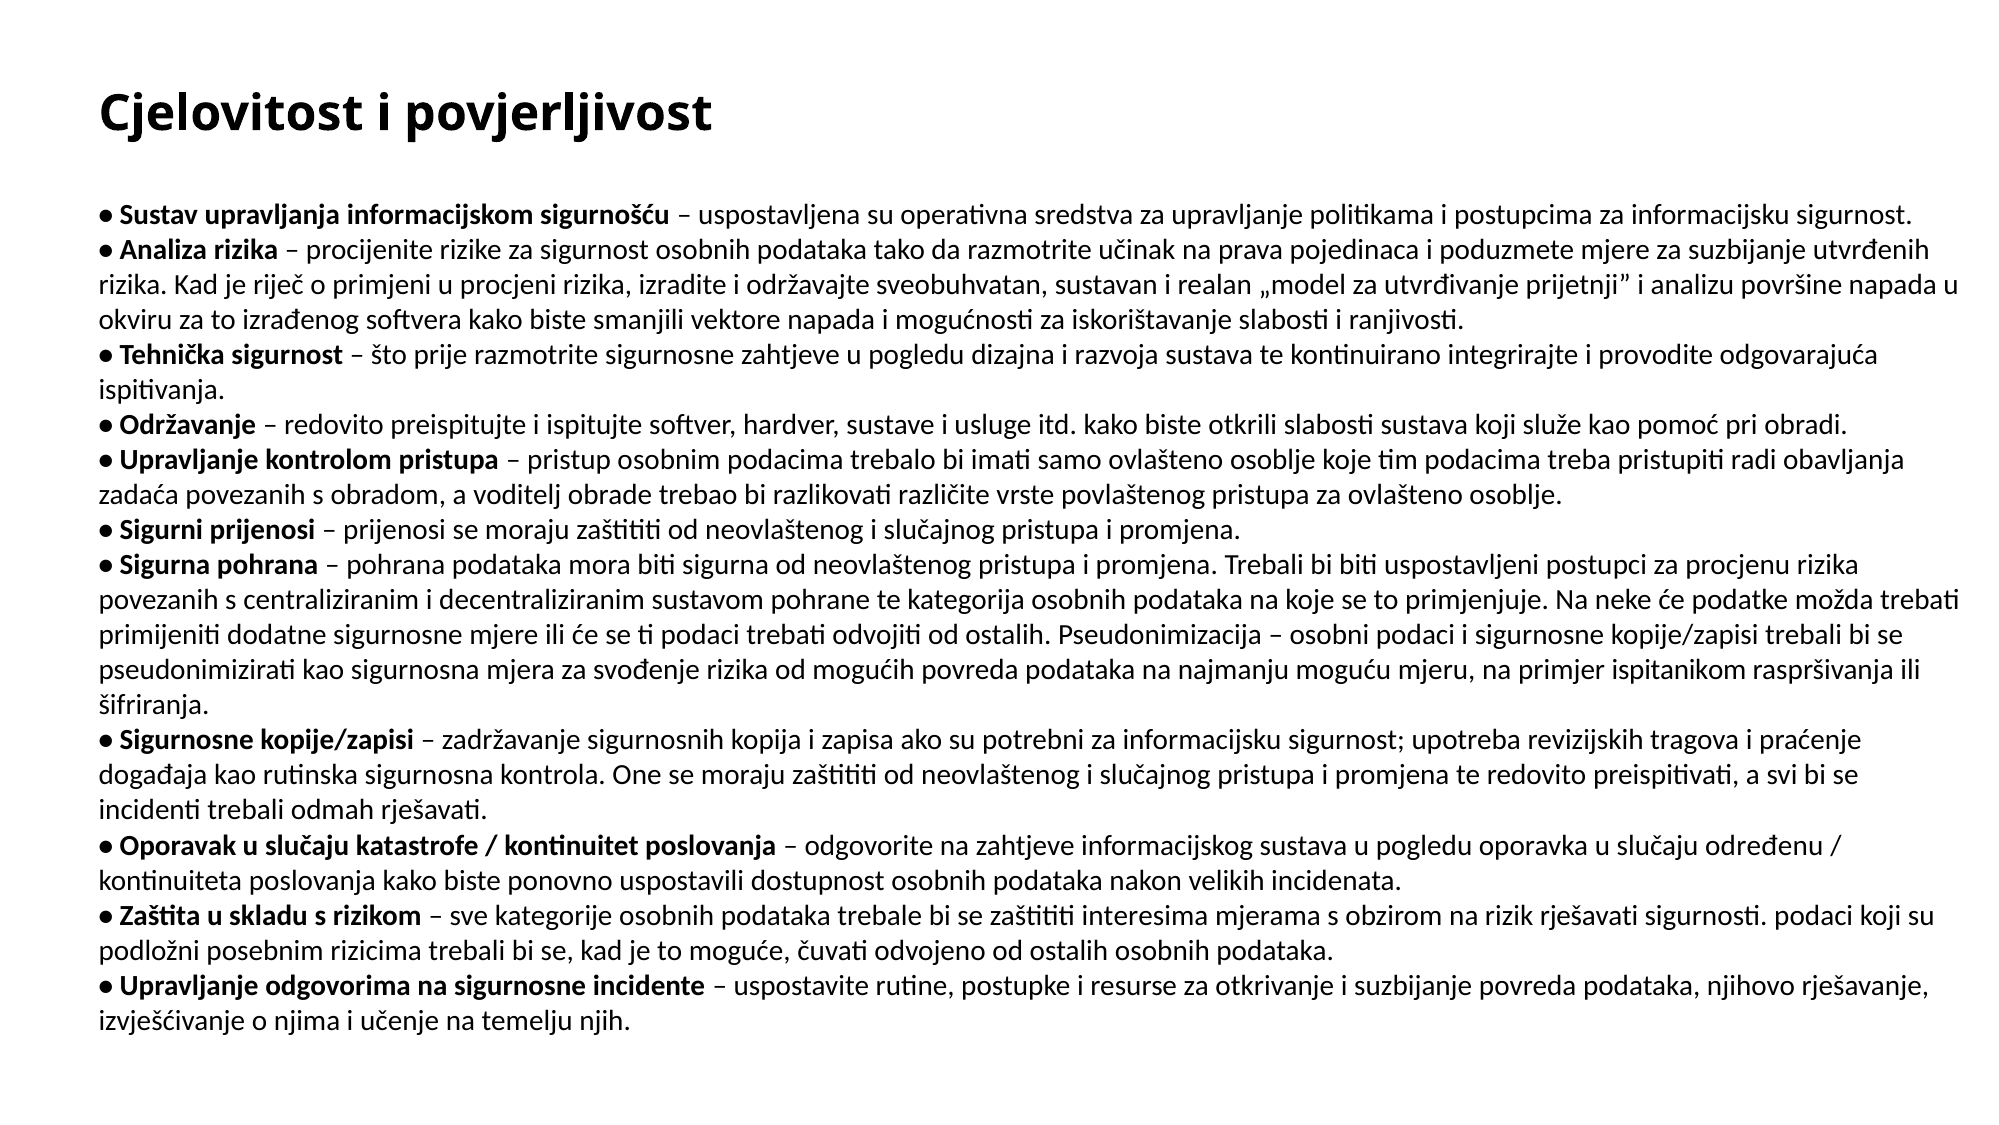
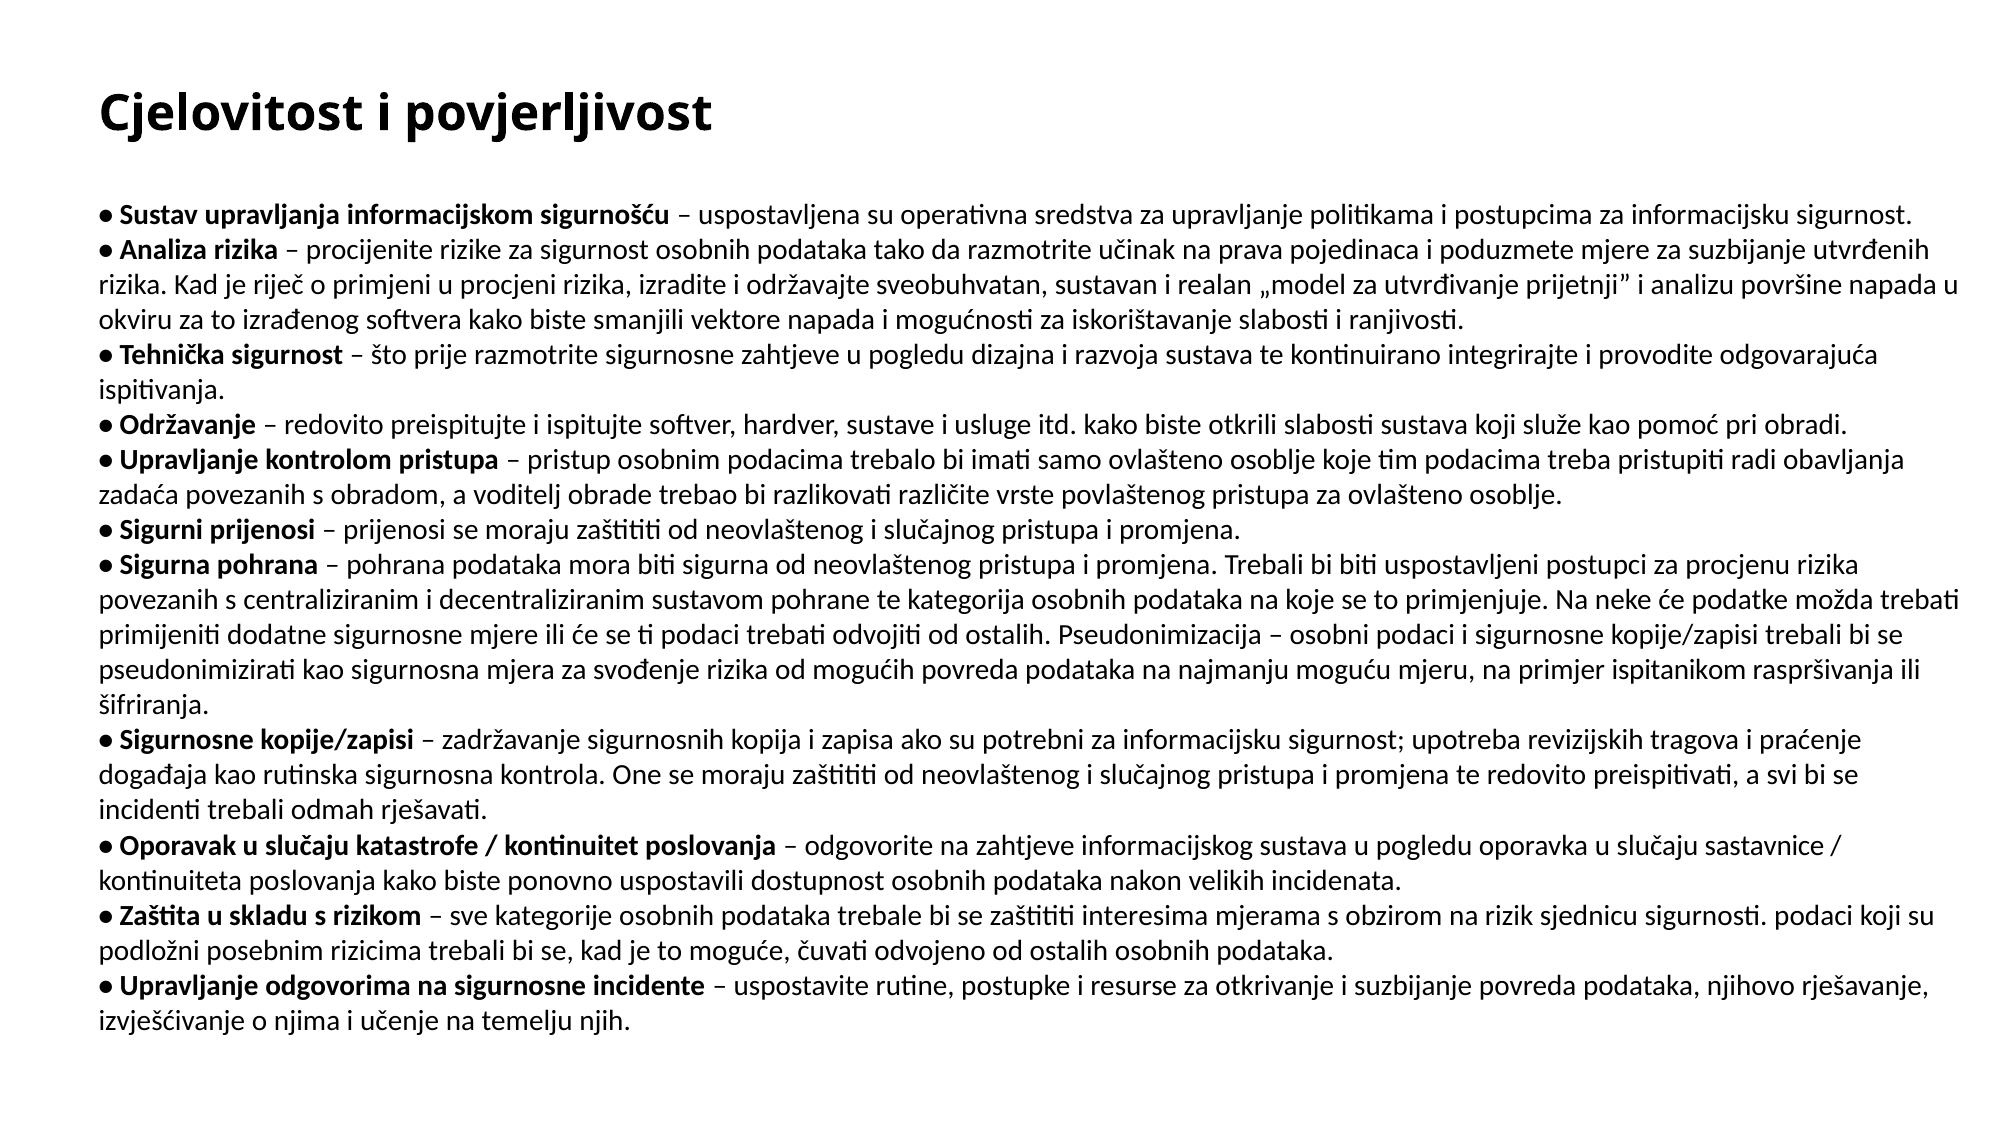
određenu: određenu -> sastavnice
rizik rješavati: rješavati -> sjednicu
